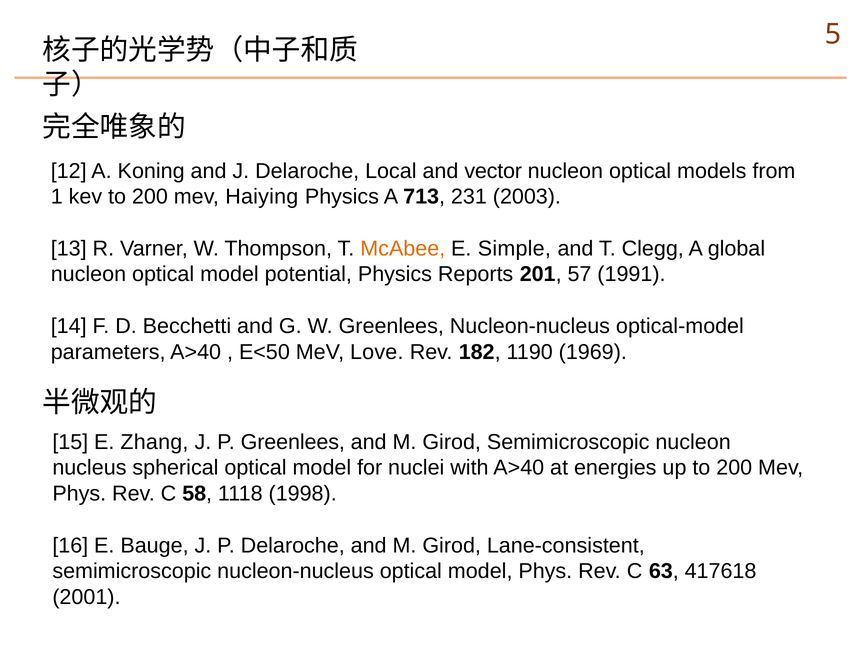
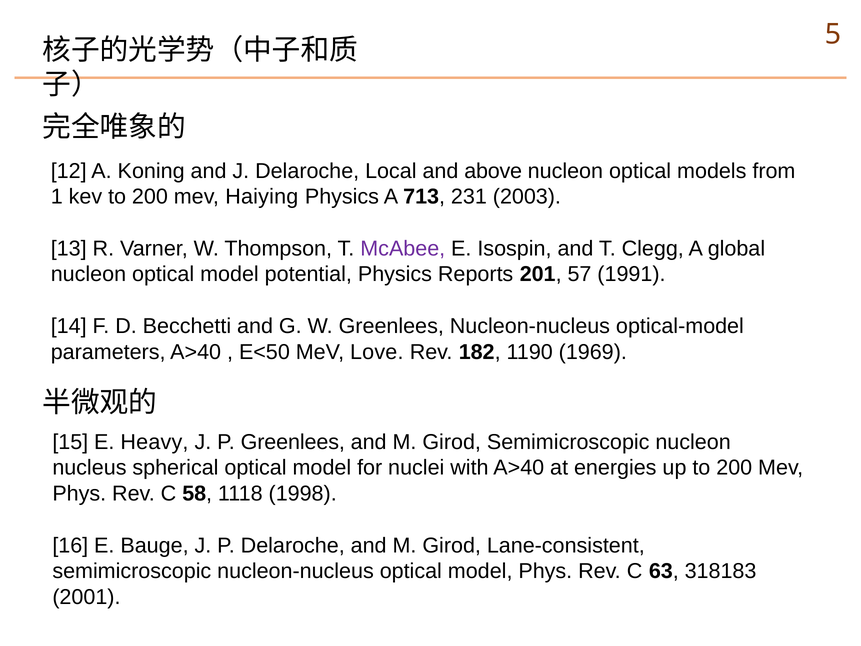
vector: vector -> above
McAbee colour: orange -> purple
Simple: Simple -> Isospin
Zhang: Zhang -> Heavy
417618: 417618 -> 318183
